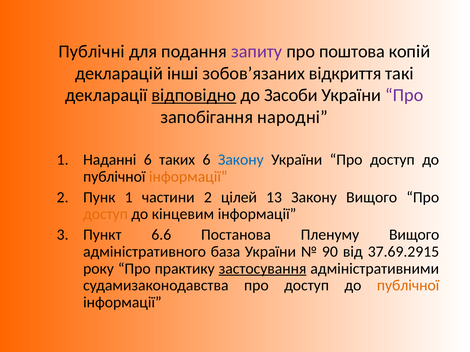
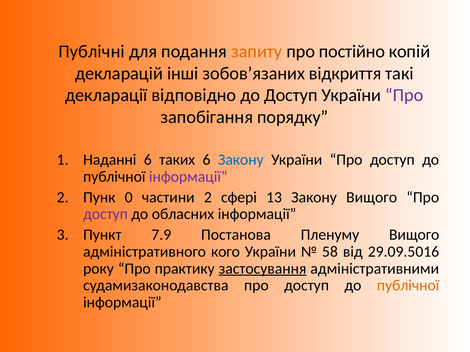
запиту colour: purple -> orange
поштова: поштова -> постійно
відповідно underline: present -> none
до Засоби: Засоби -> Доступ
народні: народні -> порядку
інформації at (188, 177) colour: orange -> purple
Пунк 1: 1 -> 0
цілей: цілей -> сфері
доступ at (105, 214) colour: orange -> purple
кінцевим: кінцевим -> обласних
6.6: 6.6 -> 7.9
база: база -> кого
90: 90 -> 58
37.69.2915: 37.69.2915 -> 29.09.5016
